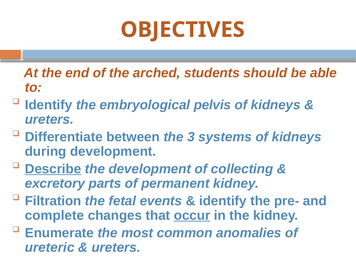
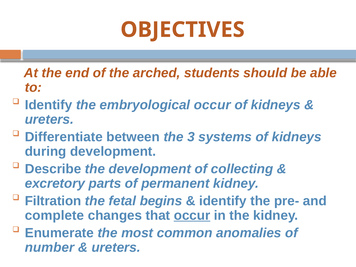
embryological pelvis: pelvis -> occur
Describe underline: present -> none
events: events -> begins
ureteric: ureteric -> number
